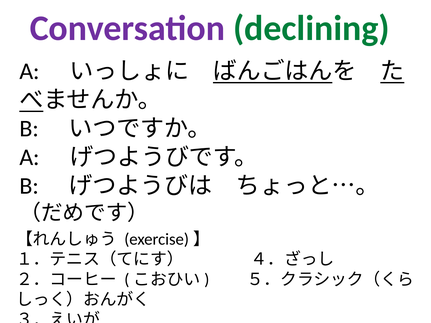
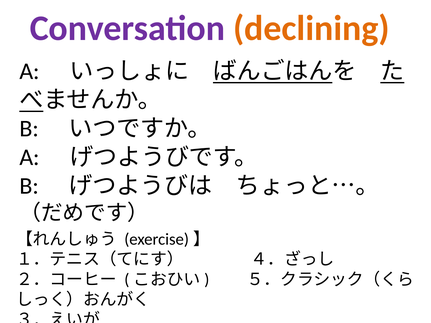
declining colour: green -> orange
